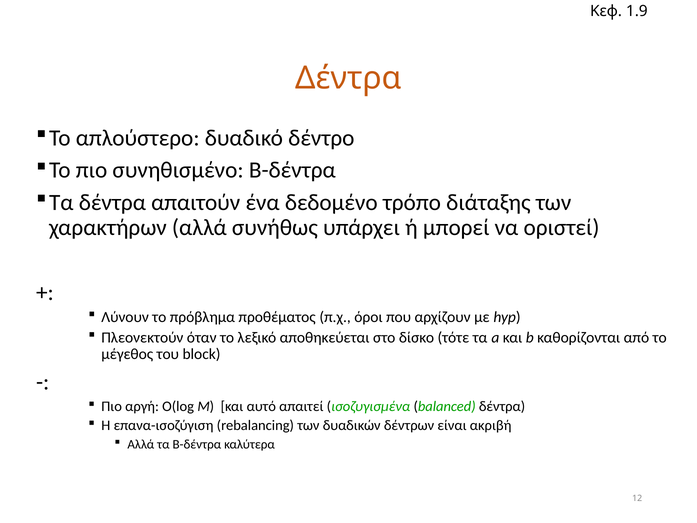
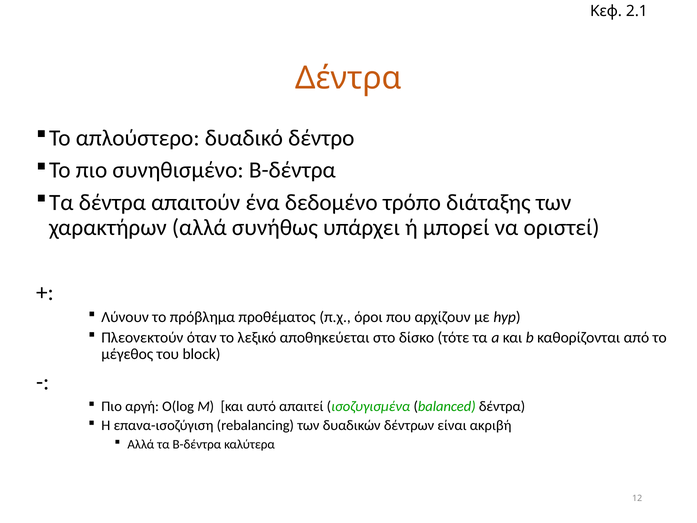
1.9: 1.9 -> 2.1
